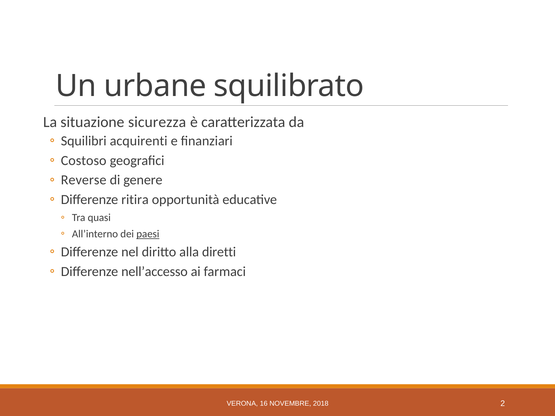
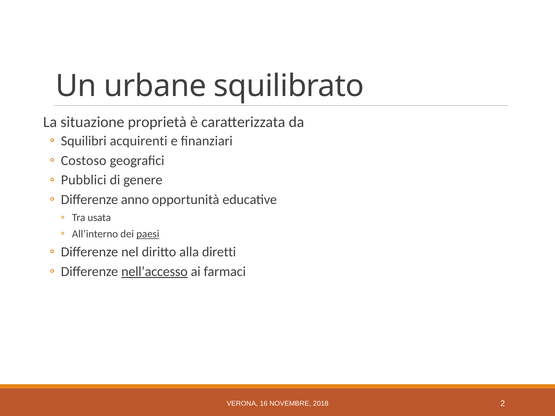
sicurezza: sicurezza -> proprietà
Reverse: Reverse -> Pubblici
ritira: ritira -> anno
quasi: quasi -> usata
nell’accesso underline: none -> present
